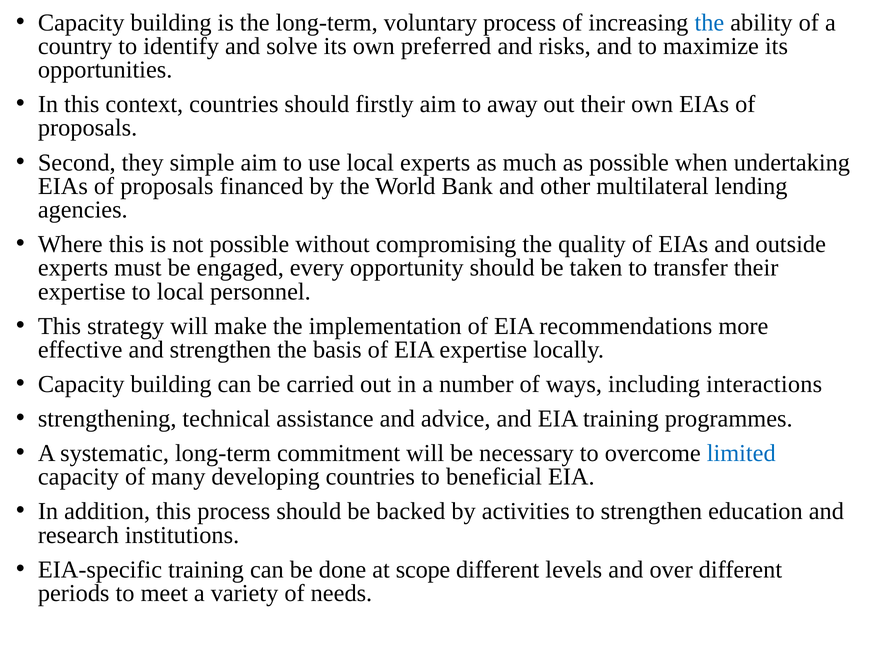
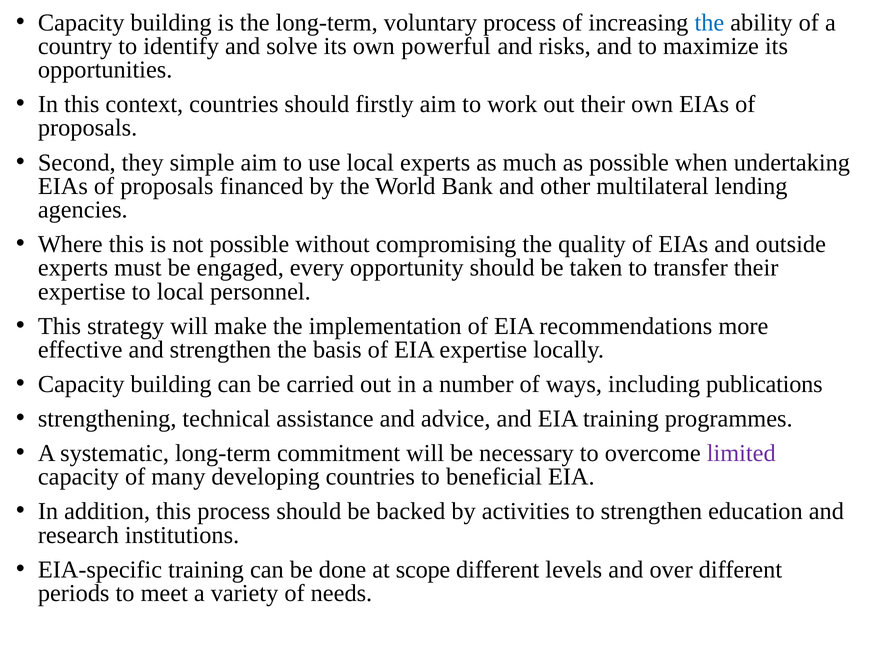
preferred: preferred -> powerful
away: away -> work
interactions: interactions -> publications
limited colour: blue -> purple
